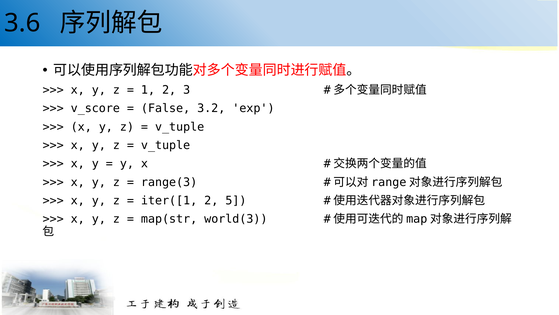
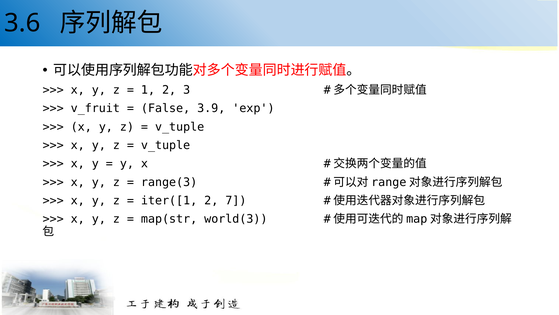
v_score: v_score -> v_fruit
3.2: 3.2 -> 3.9
5: 5 -> 7
